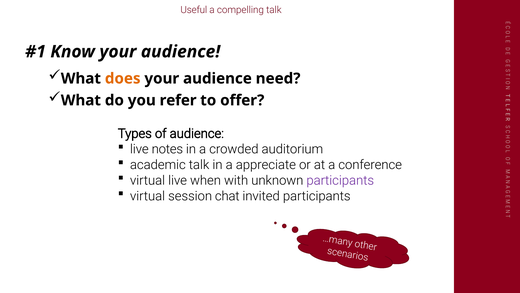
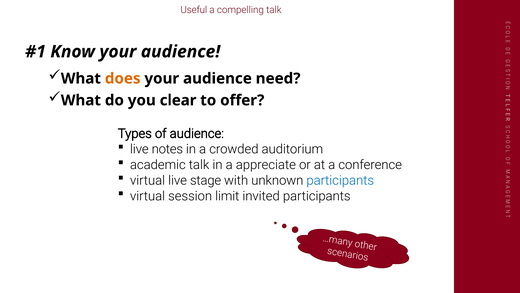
refer: refer -> clear
when: when -> stage
participants at (340, 180) colour: purple -> blue
chat: chat -> limit
